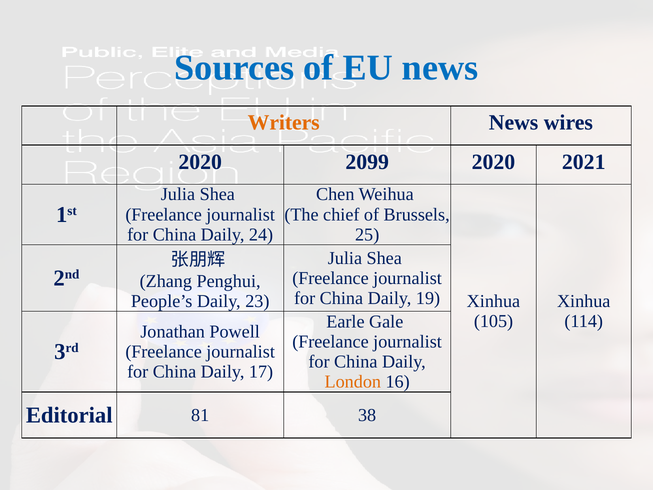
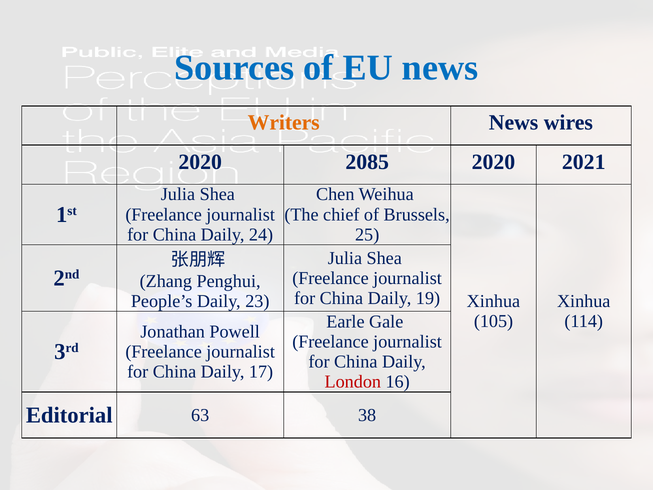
2099: 2099 -> 2085
London colour: orange -> red
81: 81 -> 63
